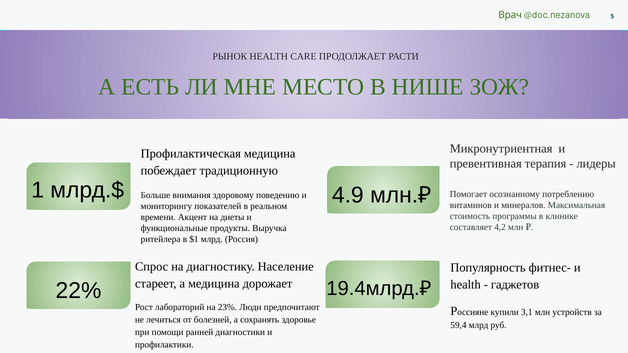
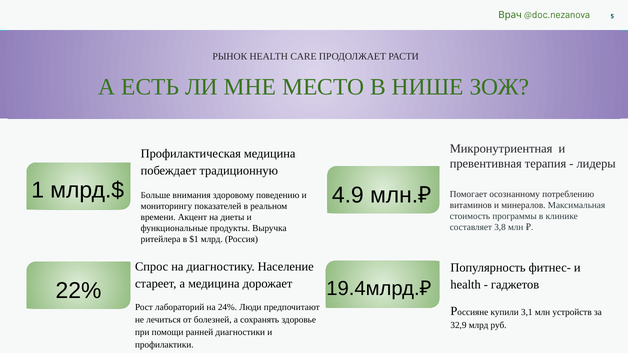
4,2: 4,2 -> 3,8
23%: 23% -> 24%
59,4: 59,4 -> 32,9
